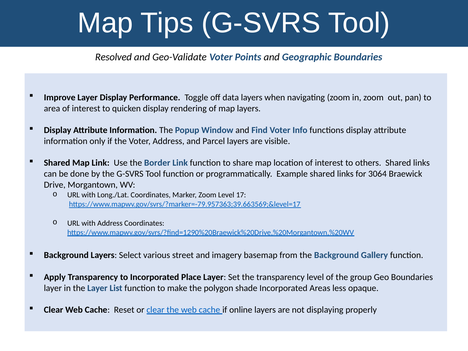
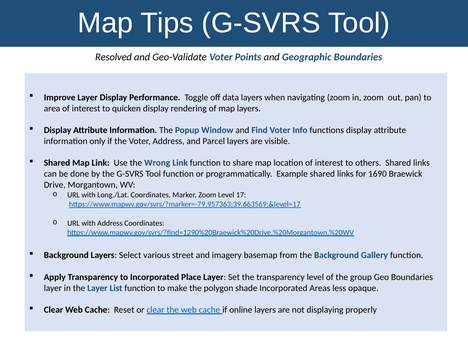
Border: Border -> Wrong
3064: 3064 -> 1690
